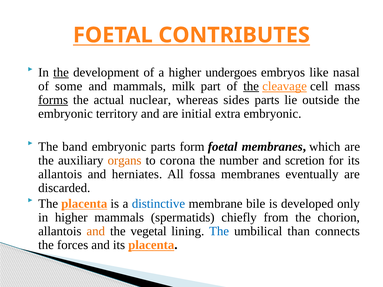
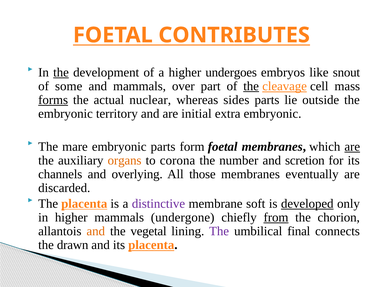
nasal: nasal -> snout
milk: milk -> over
band: band -> mare
are at (352, 147) underline: none -> present
allantois at (60, 174): allantois -> channels
herniates: herniates -> overlying
fossa: fossa -> those
distinctive colour: blue -> purple
bile: bile -> soft
developed underline: none -> present
spermatids: spermatids -> undergone
from underline: none -> present
The at (219, 231) colour: blue -> purple
than: than -> final
forces: forces -> drawn
